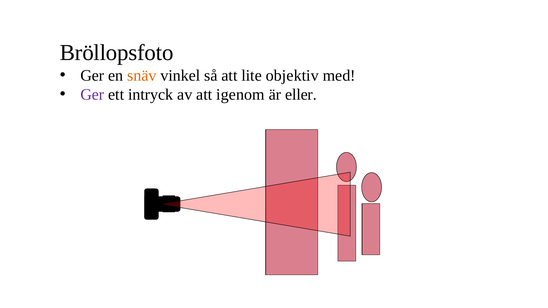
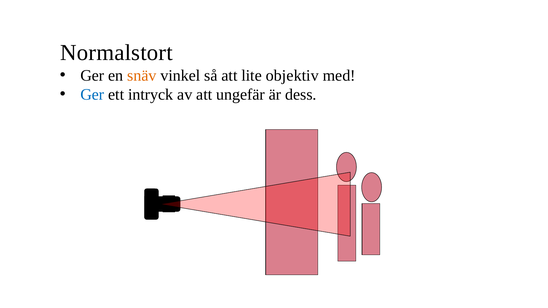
Bröllopsfoto: Bröllopsfoto -> Normalstort
Ger at (92, 95) colour: purple -> blue
igenom: igenom -> ungefär
eller: eller -> dess
